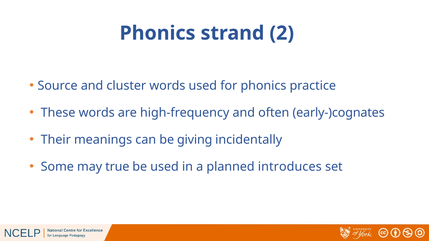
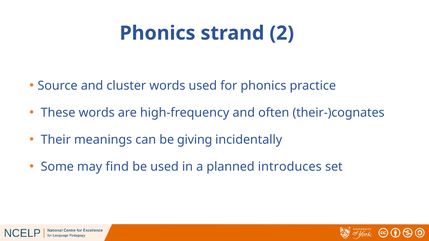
early-)cognates: early-)cognates -> their-)cognates
true: true -> find
